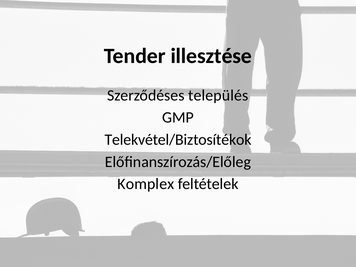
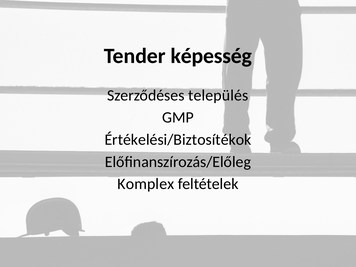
illesztése: illesztése -> képesség
Telekvétel/Biztosítékok: Telekvétel/Biztosítékok -> Értékelési/Biztosítékok
